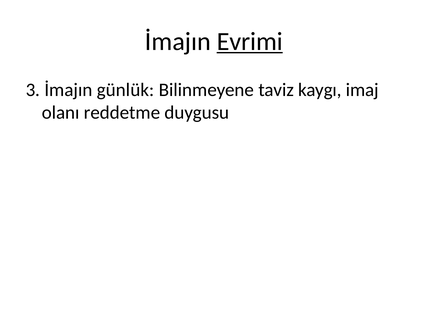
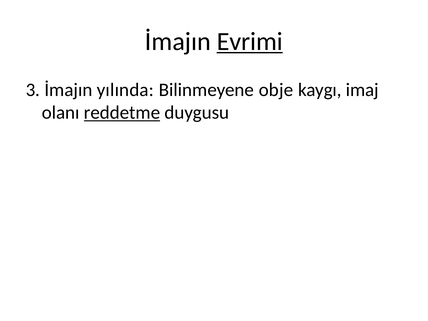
günlük: günlük -> yılında
taviz: taviz -> obje
reddetme underline: none -> present
